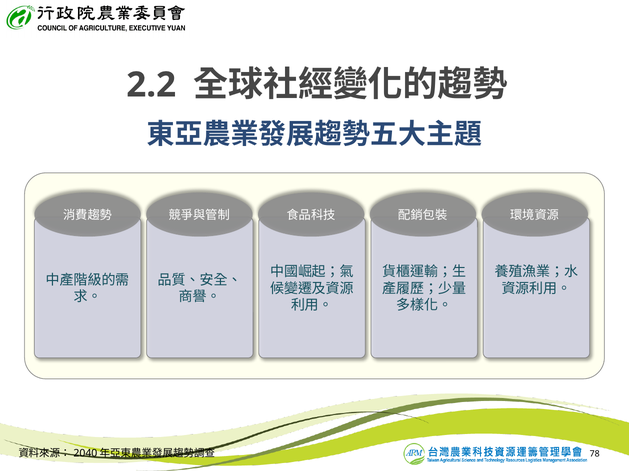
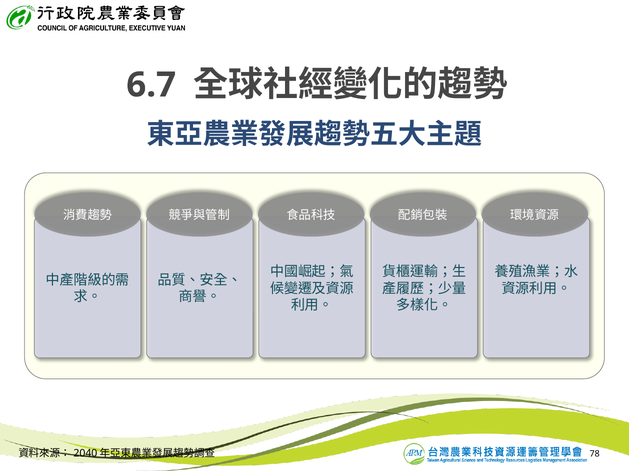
2.2: 2.2 -> 6.7
